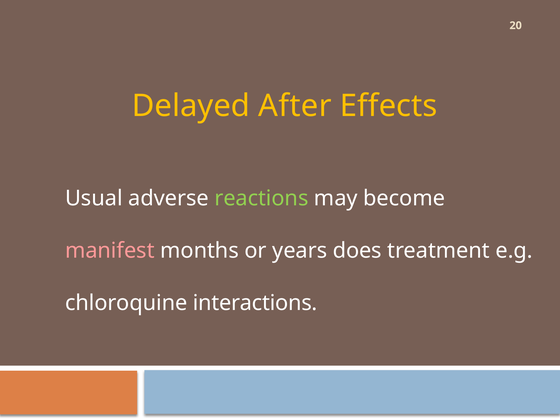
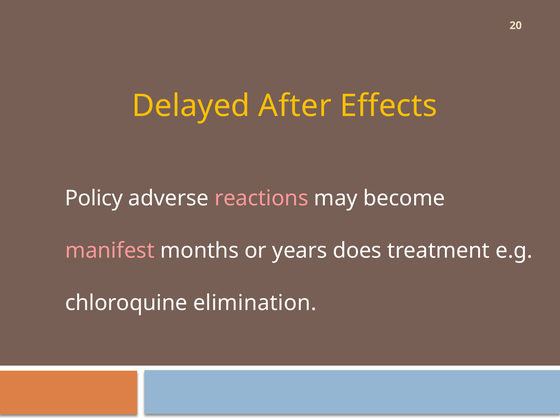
Usual: Usual -> Policy
reactions colour: light green -> pink
interactions: interactions -> elimination
